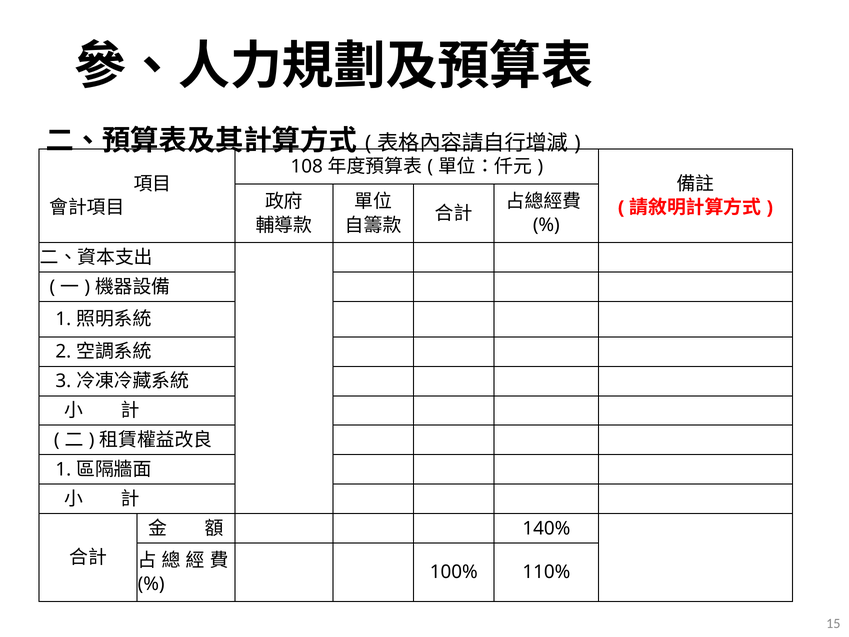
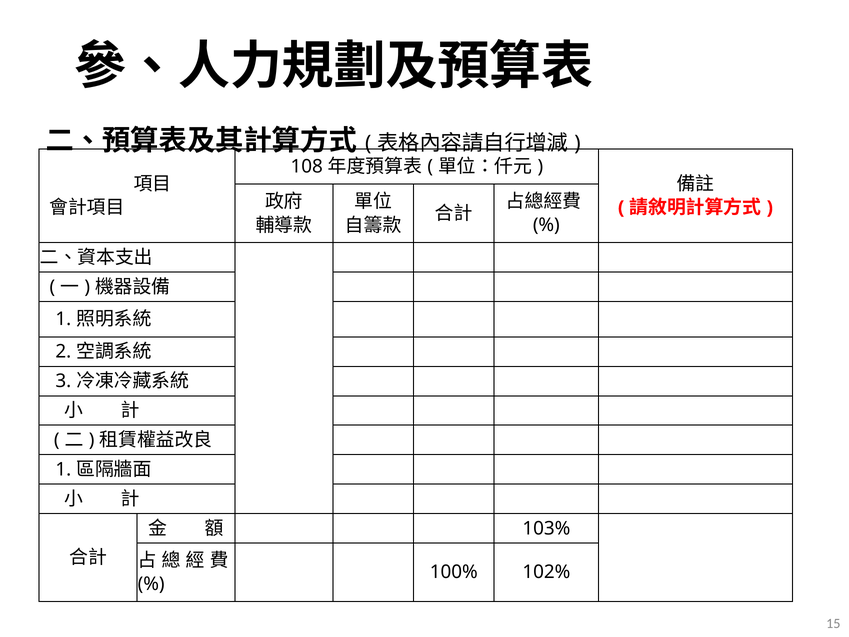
140%: 140% -> 103%
110%: 110% -> 102%
